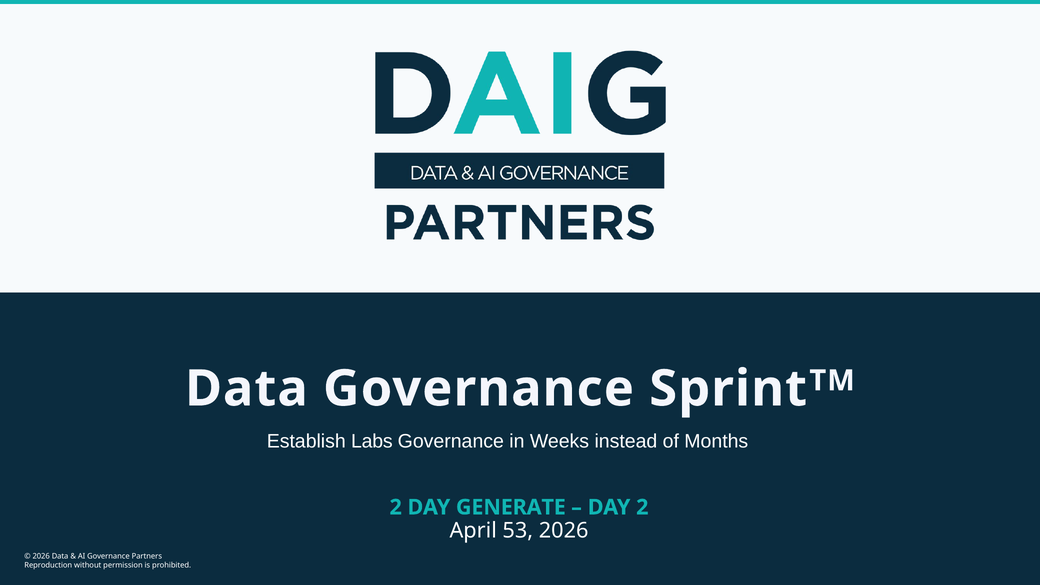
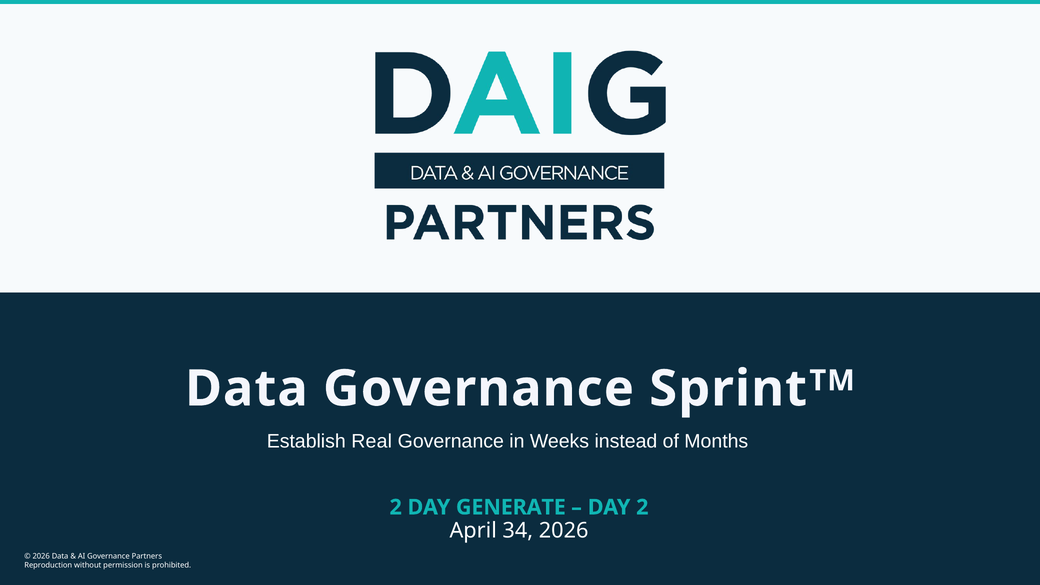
Labs: Labs -> Real
53: 53 -> 34
